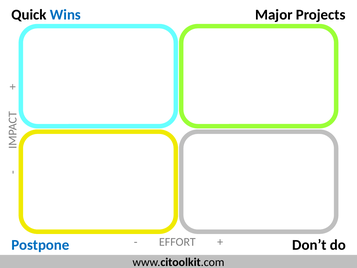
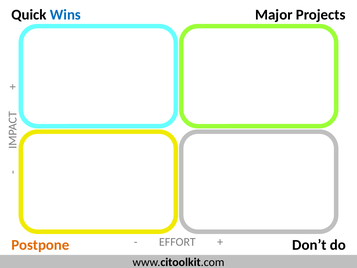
Postpone colour: blue -> orange
